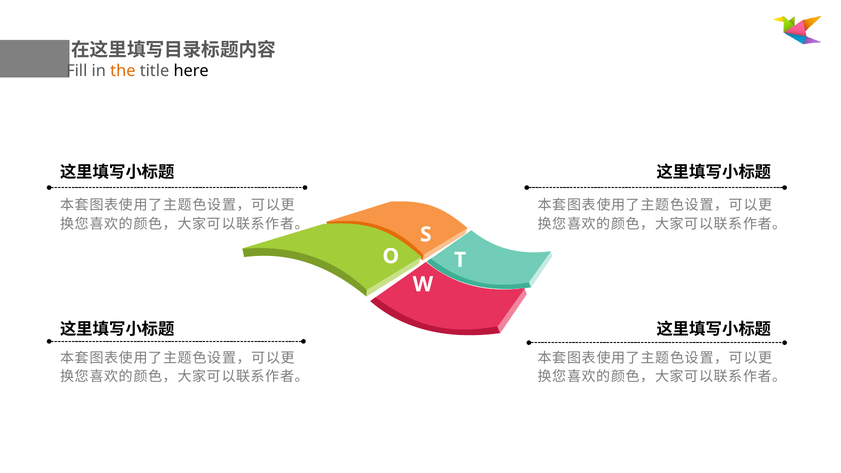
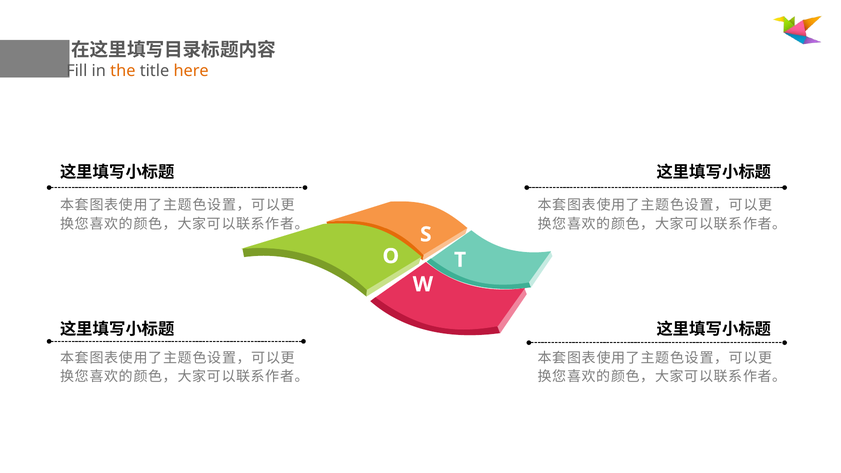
here colour: black -> orange
